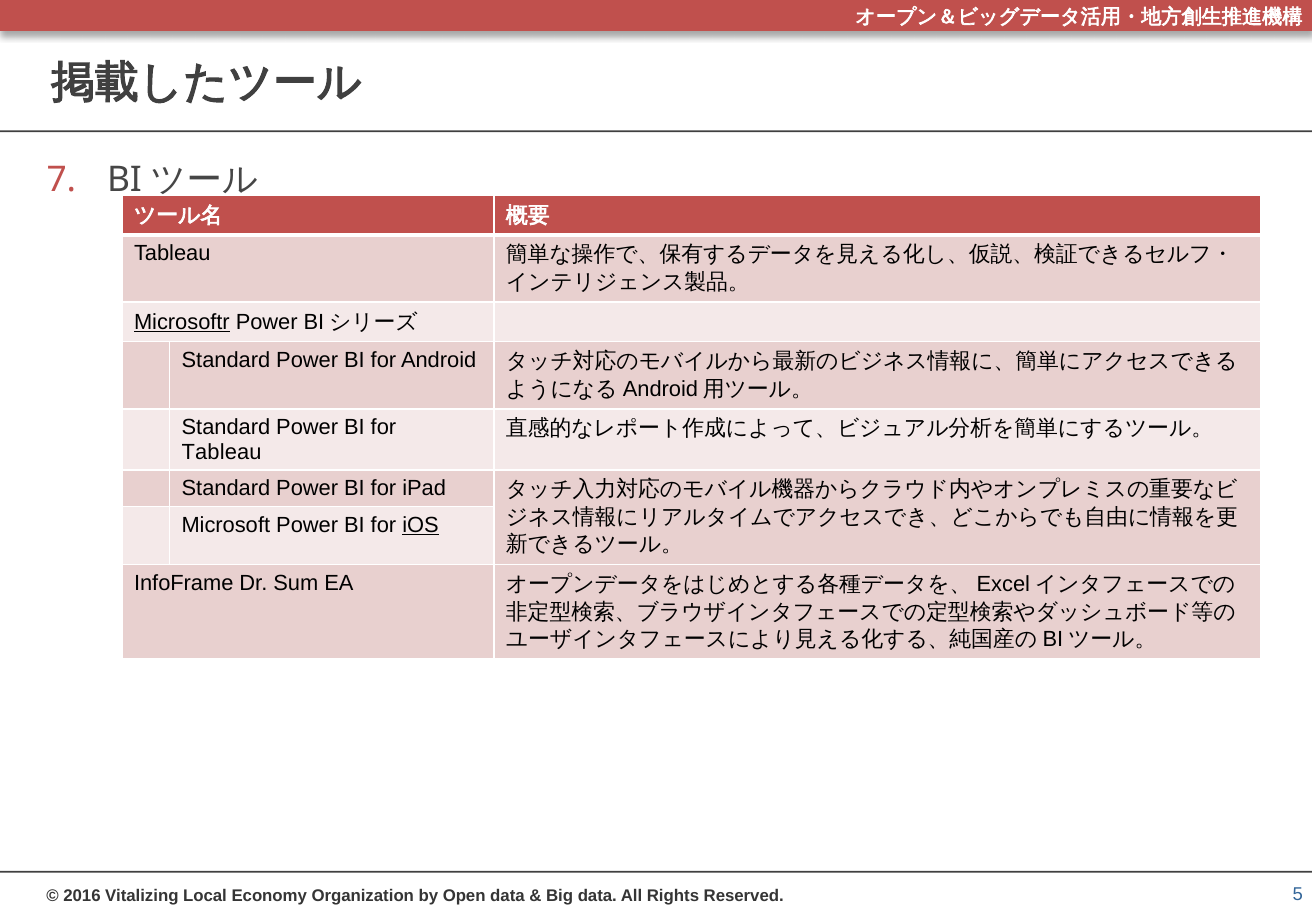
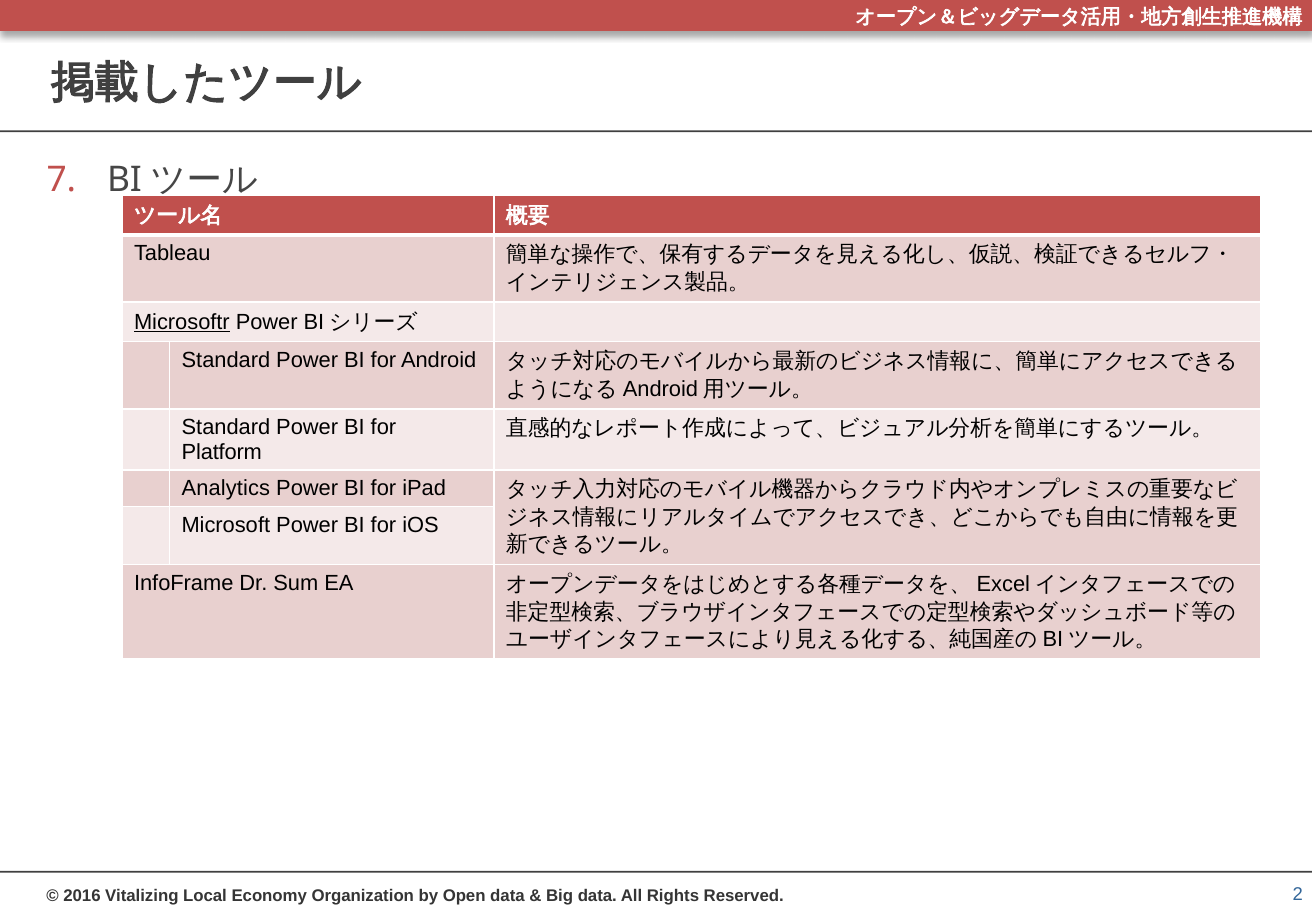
Tableau at (222, 452): Tableau -> Platform
Standard at (226, 488): Standard -> Analytics
iOS underline: present -> none
5: 5 -> 2
